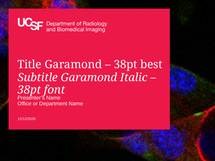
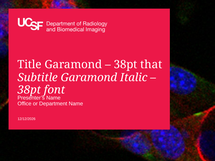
best: best -> that
